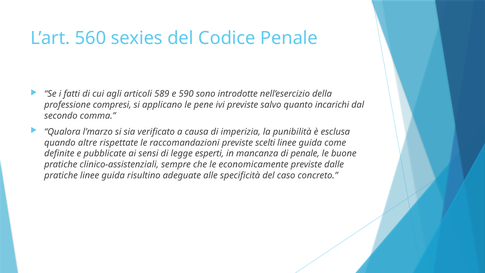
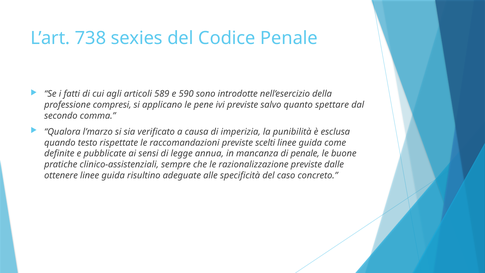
560: 560 -> 738
incarichi: incarichi -> spettare
altre: altre -> testo
esperti: esperti -> annua
economicamente: economicamente -> razionalizzazione
pratiche at (61, 175): pratiche -> ottenere
